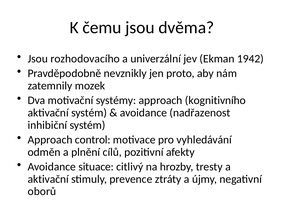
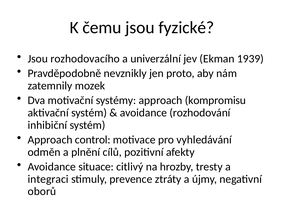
dvěma: dvěma -> fyzické
1942: 1942 -> 1939
kognitivního: kognitivního -> kompromisu
nadřazenost: nadřazenost -> rozhodování
aktivační at (48, 179): aktivační -> integraci
